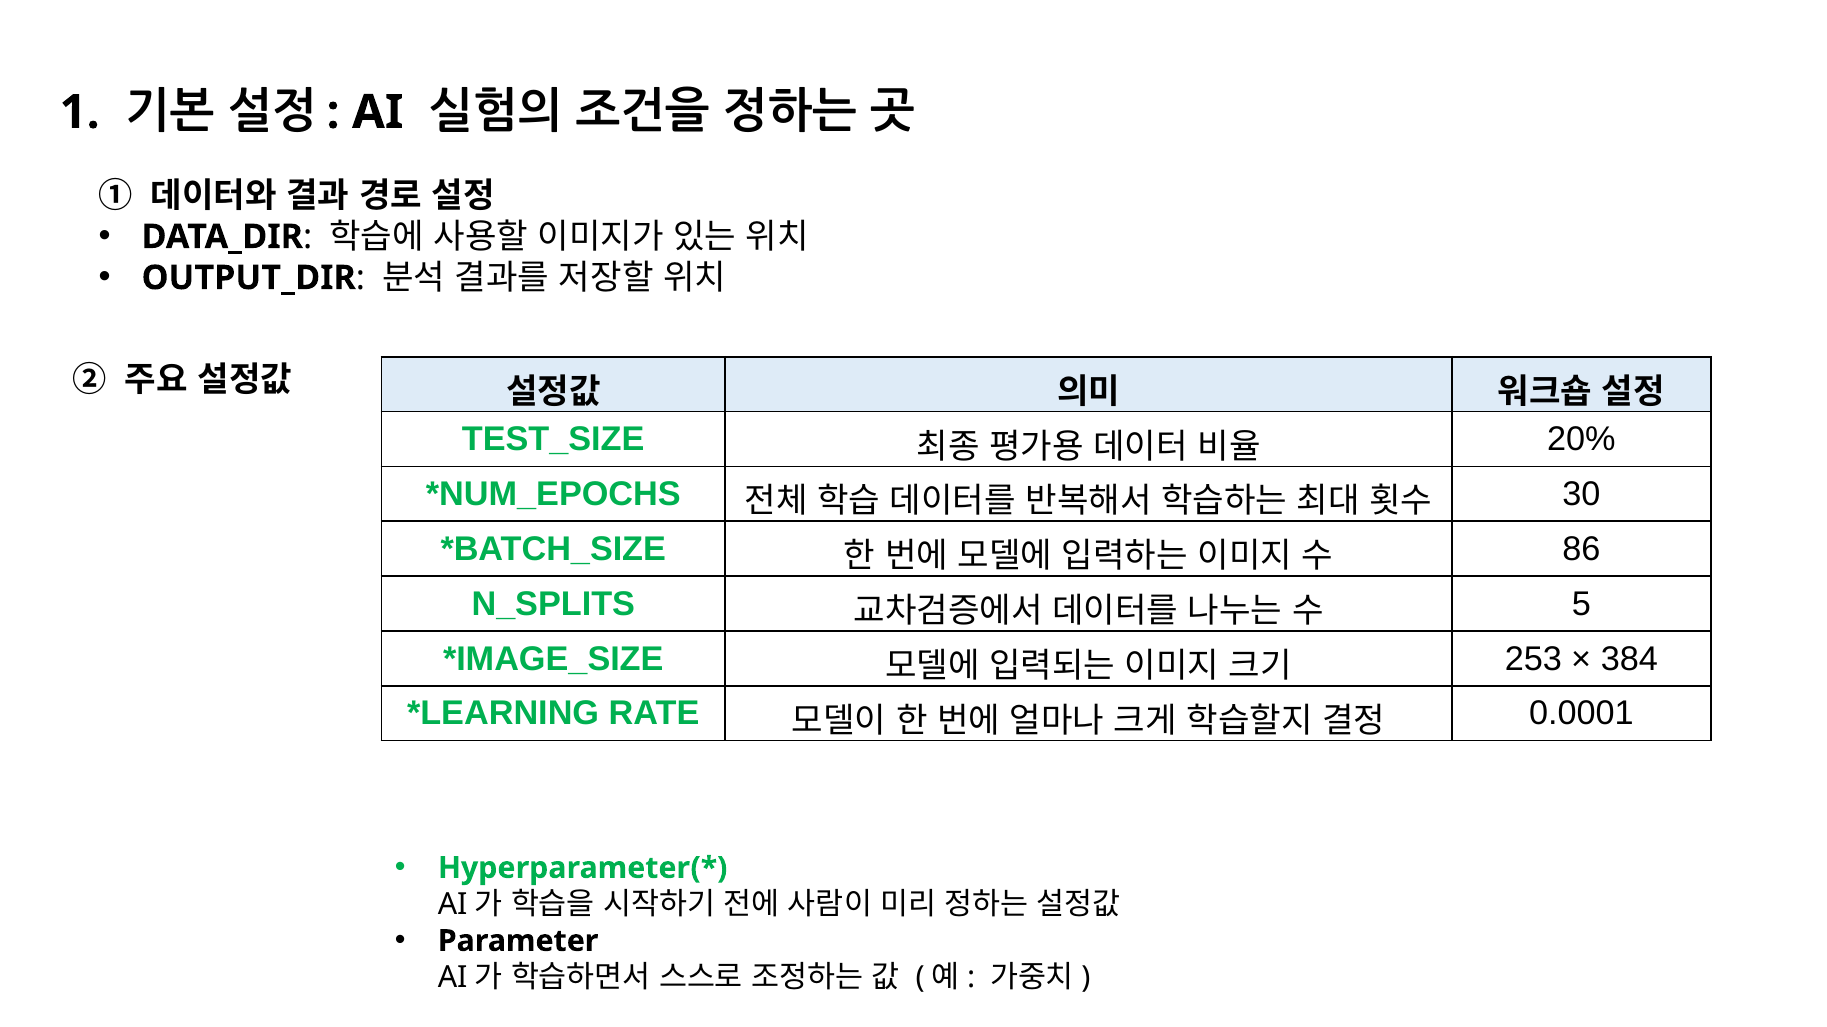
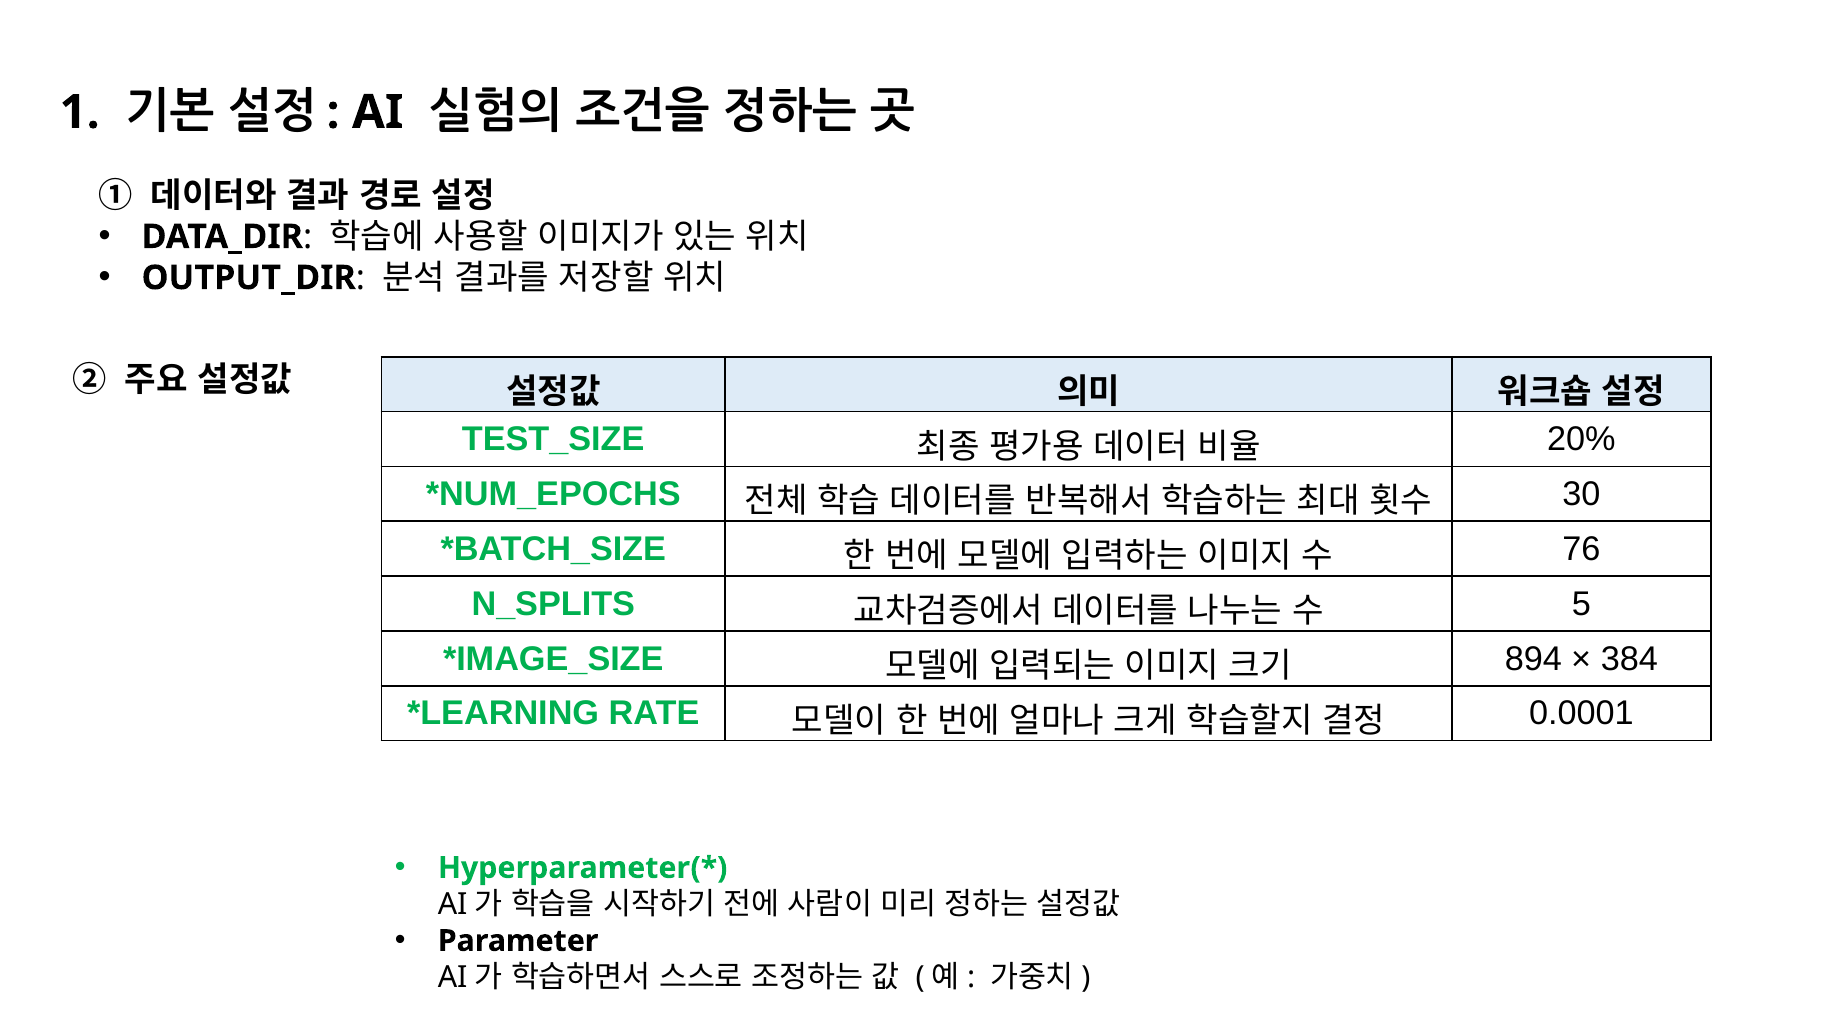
86: 86 -> 76
253: 253 -> 894
